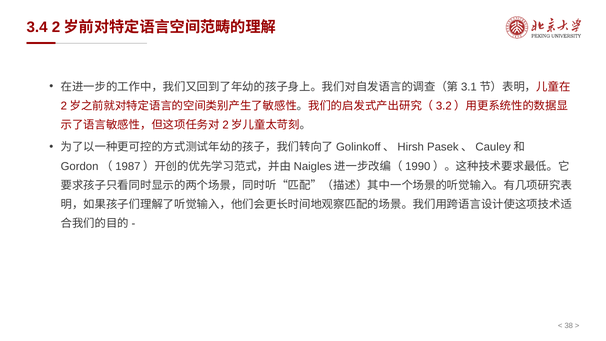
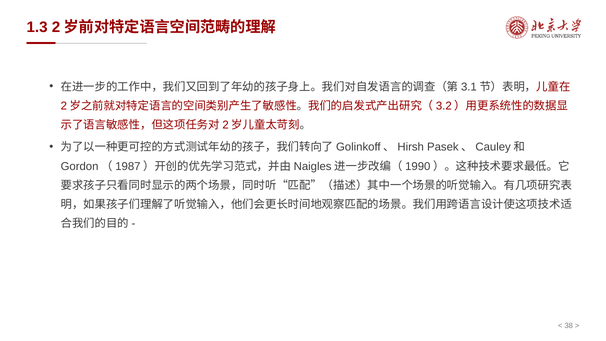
3.4: 3.4 -> 1.3
